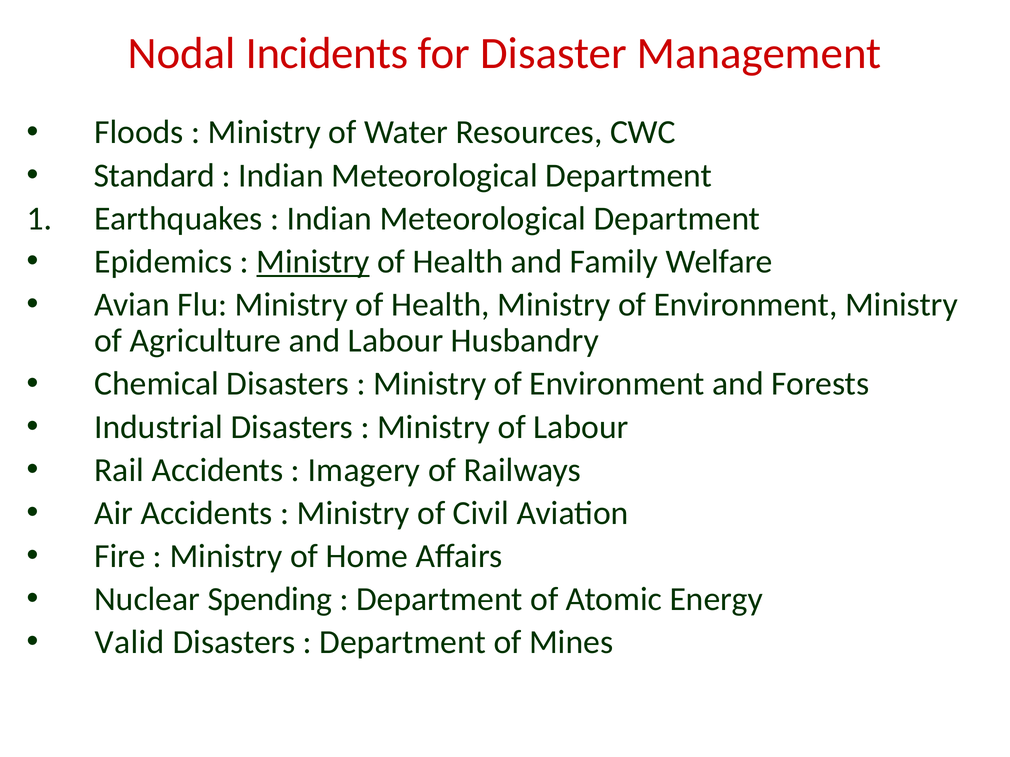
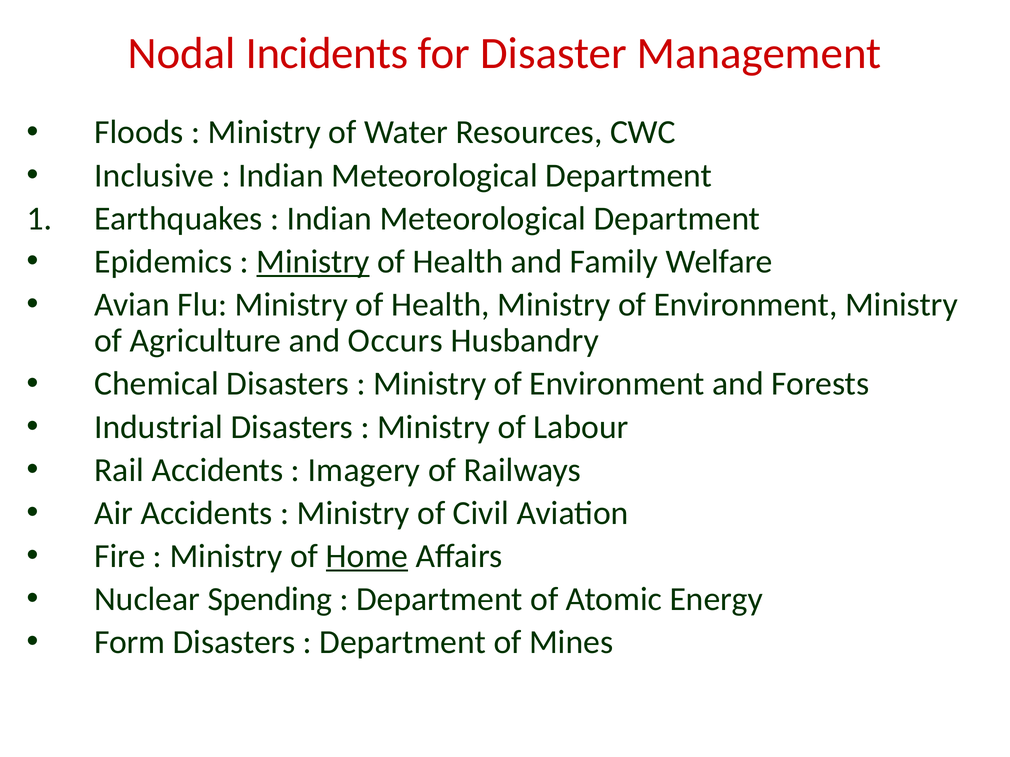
Standard: Standard -> Inclusive
and Labour: Labour -> Occurs
Home underline: none -> present
Valid: Valid -> Form
